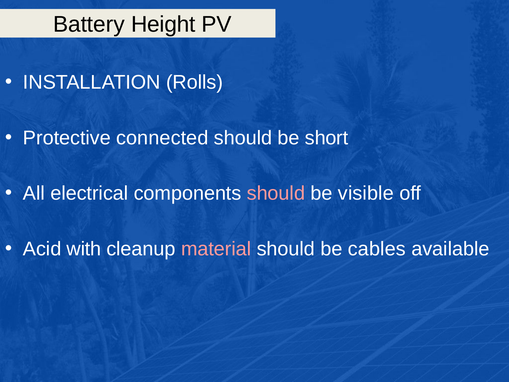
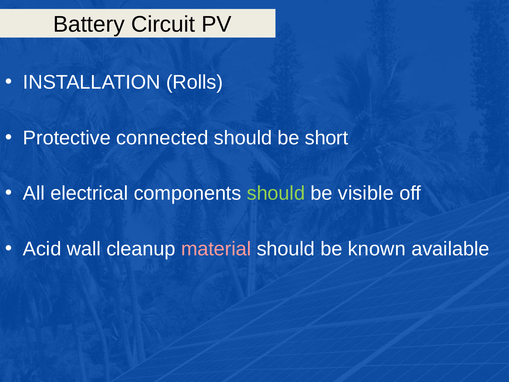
Height: Height -> Circuit
should at (276, 193) colour: pink -> light green
with: with -> wall
cables: cables -> known
